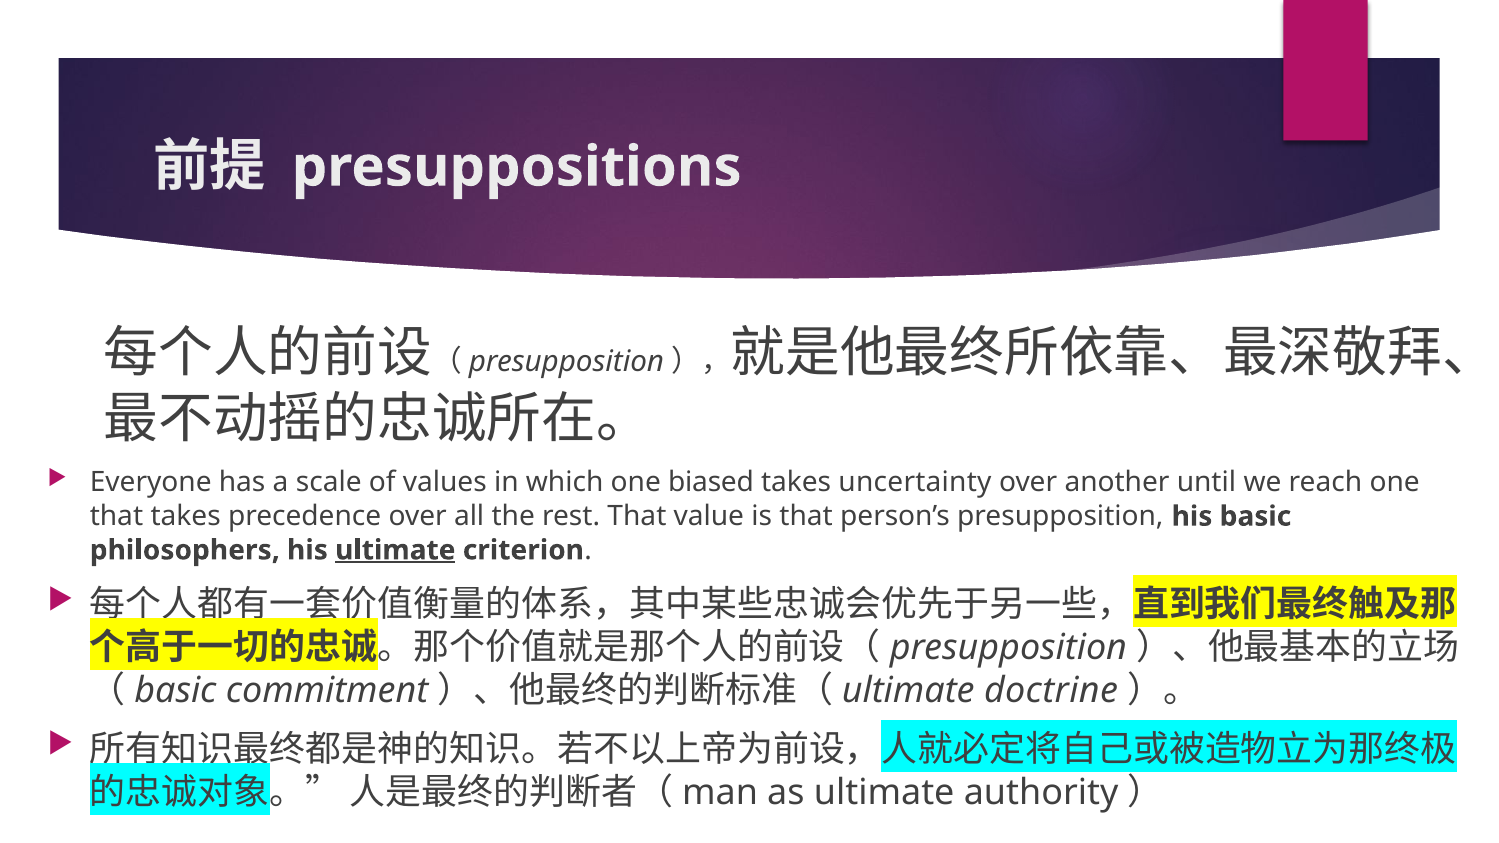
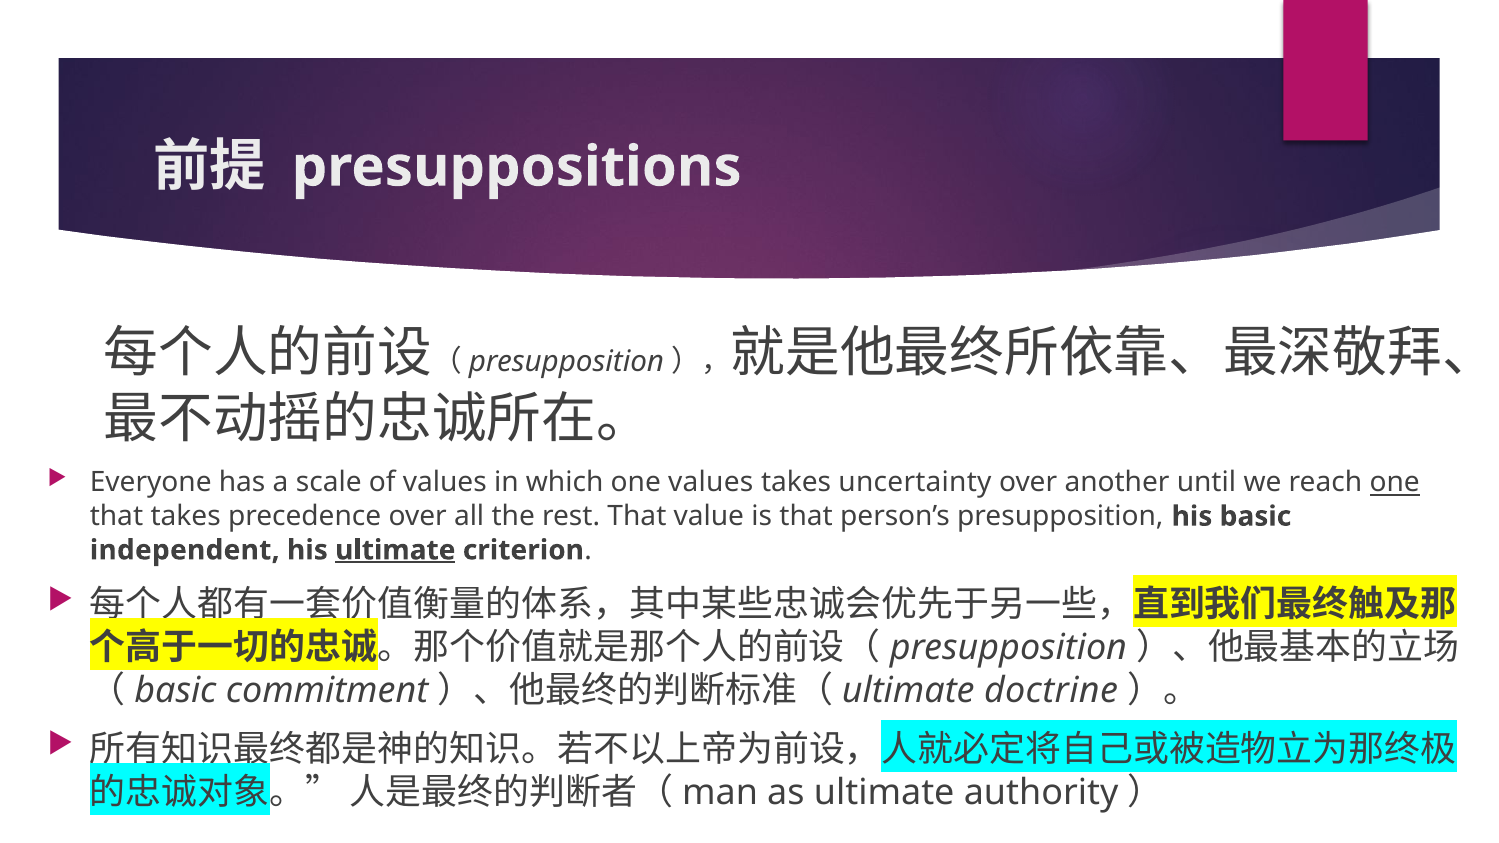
one biased: biased -> values
one at (1395, 483) underline: none -> present
philosophers: philosophers -> independent
